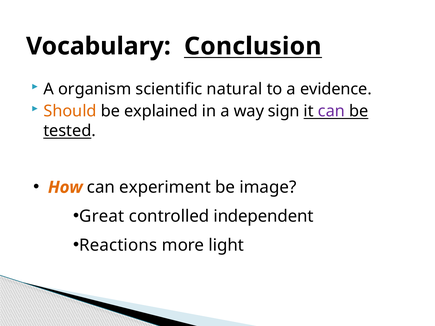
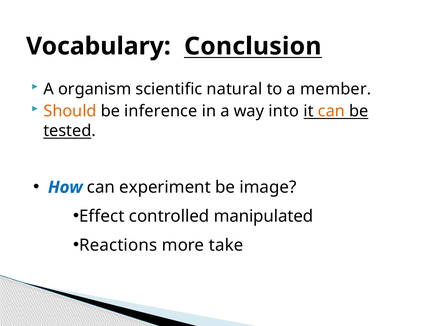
evidence: evidence -> member
explained: explained -> inference
sign: sign -> into
can at (331, 111) colour: purple -> orange
How colour: orange -> blue
Great: Great -> Effect
independent: independent -> manipulated
light: light -> take
